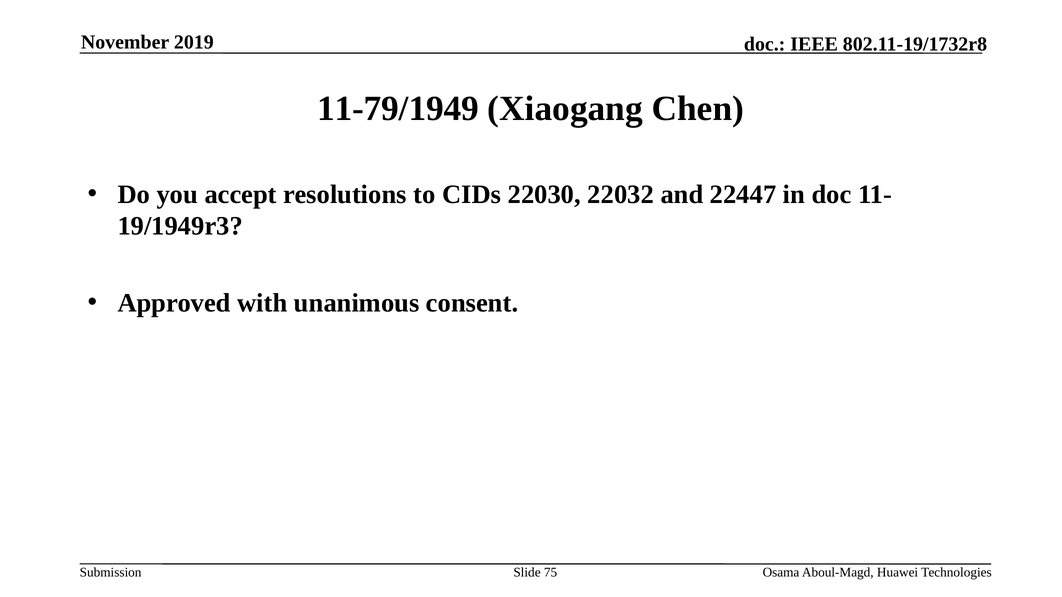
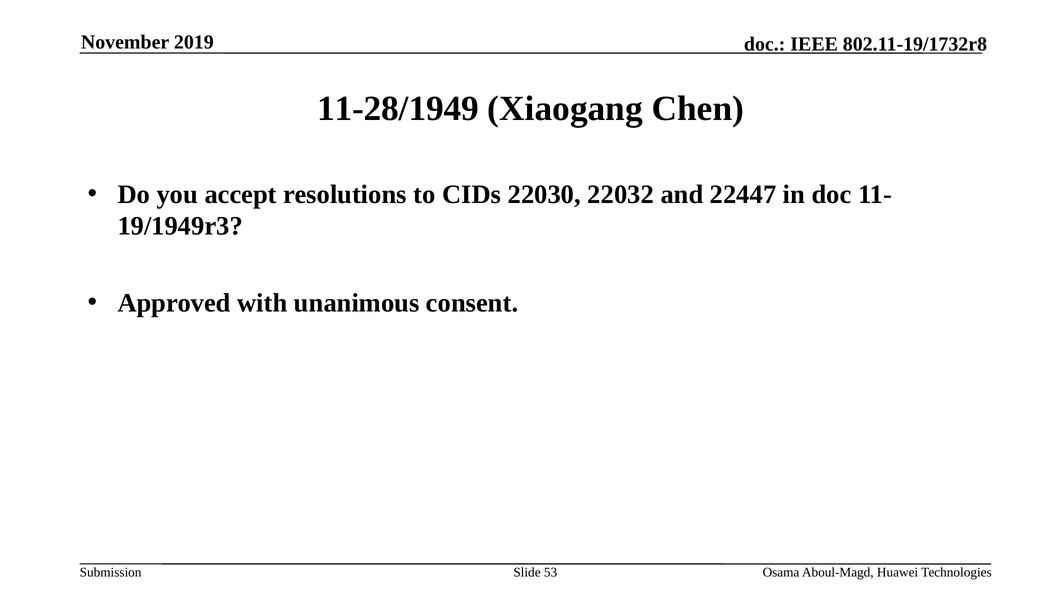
11-79/1949: 11-79/1949 -> 11-28/1949
75: 75 -> 53
